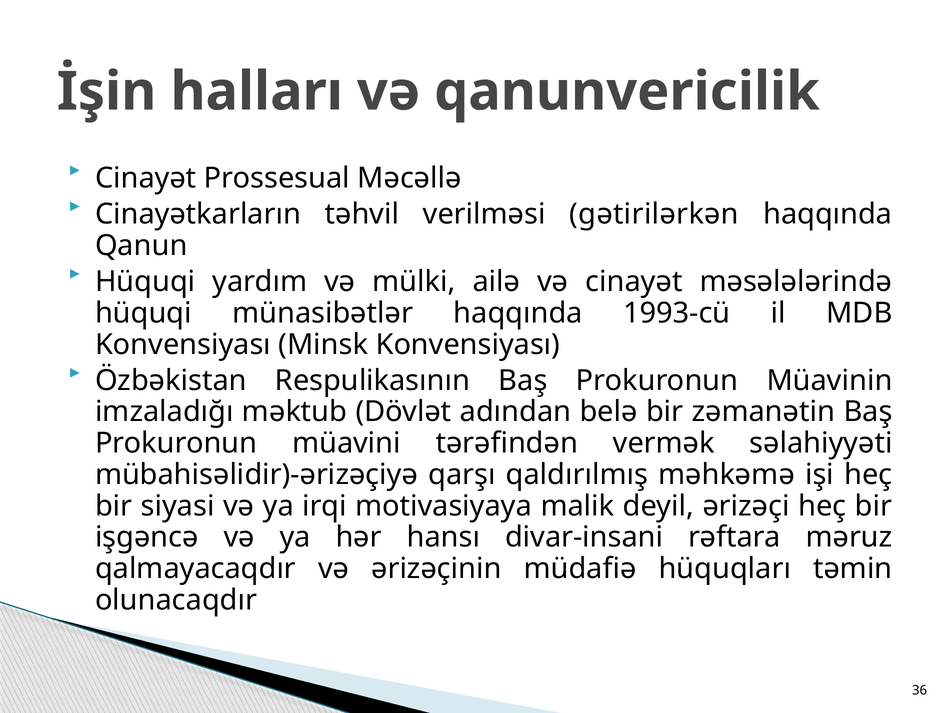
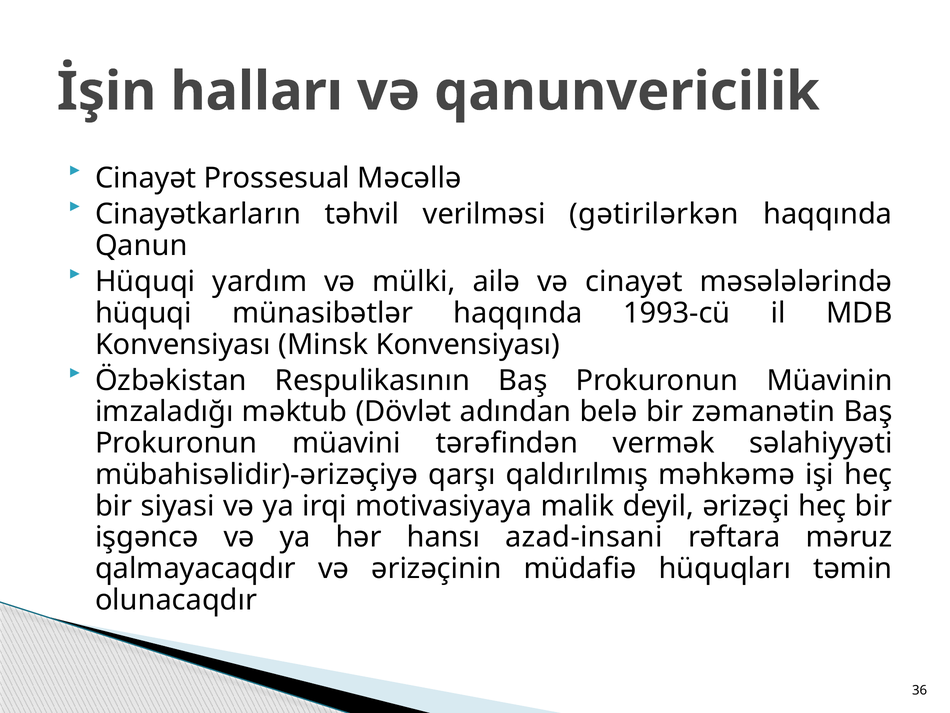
divar-insani: divar-insani -> azad-insani
